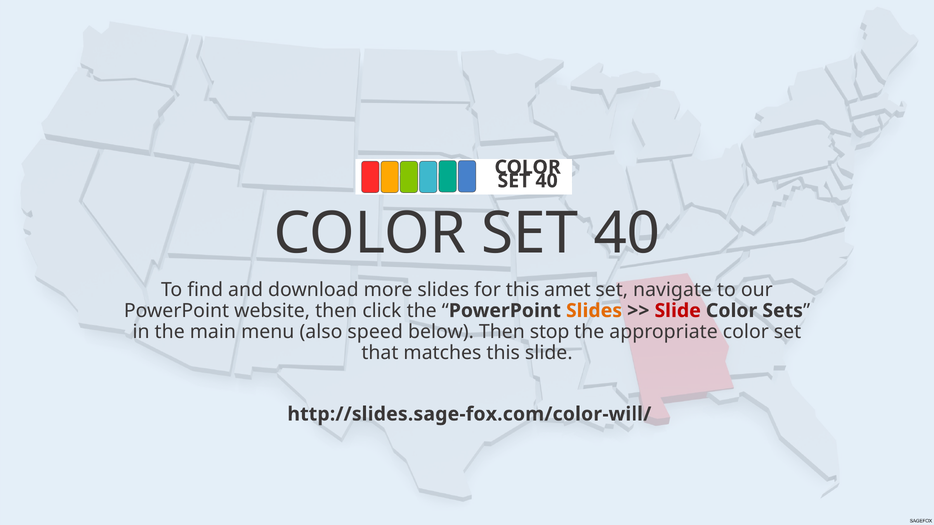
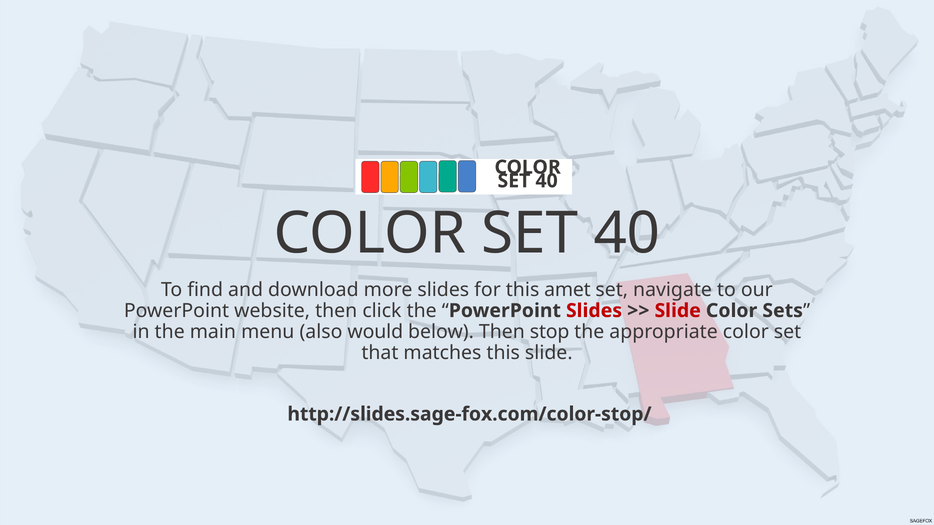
Slides at (594, 311) colour: orange -> red
speed: speed -> would
http://slides.sage-fox.com/color-will/: http://slides.sage-fox.com/color-will/ -> http://slides.sage-fox.com/color-stop/
